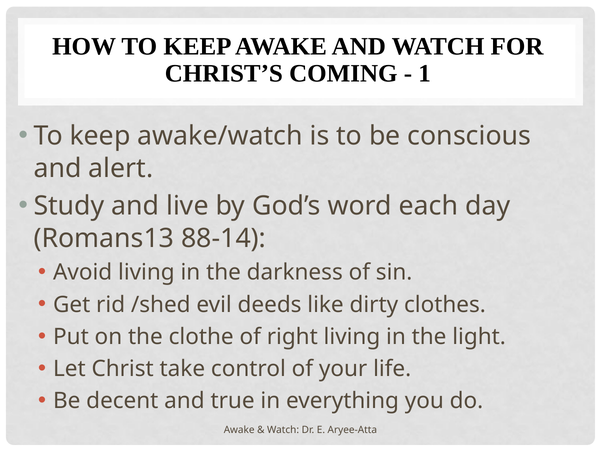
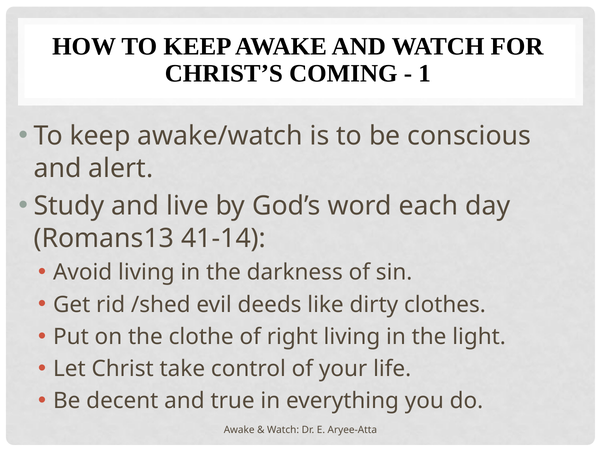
88-14: 88-14 -> 41-14
